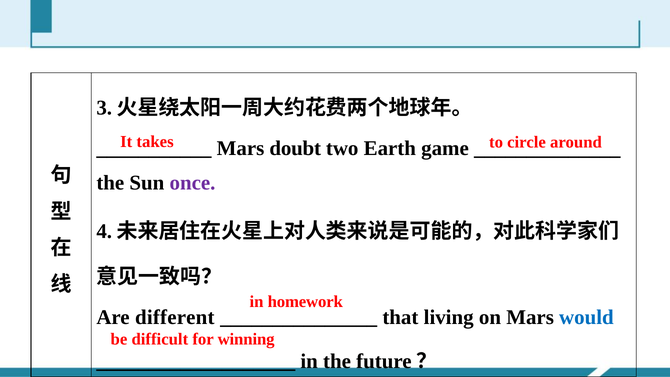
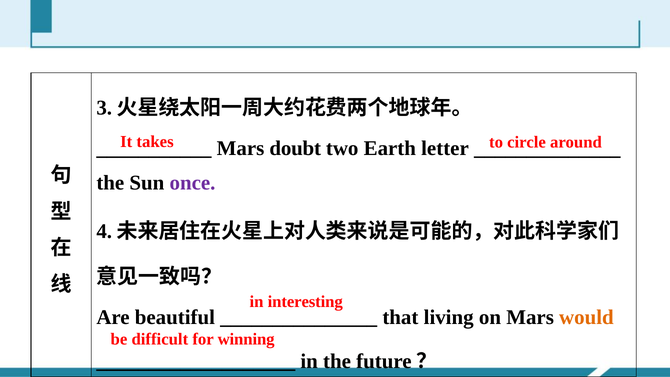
game: game -> letter
homework: homework -> interesting
different: different -> beautiful
would colour: blue -> orange
